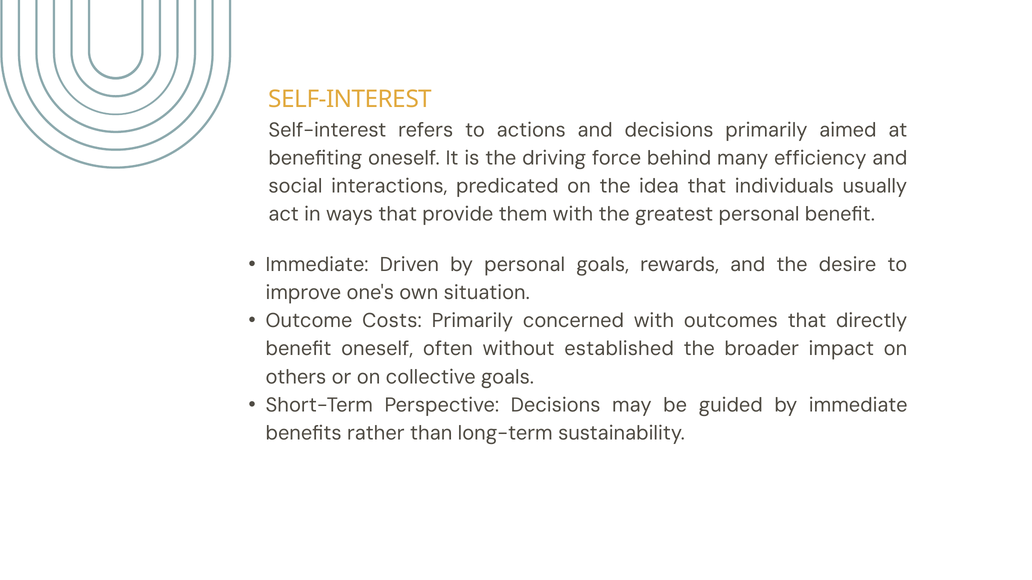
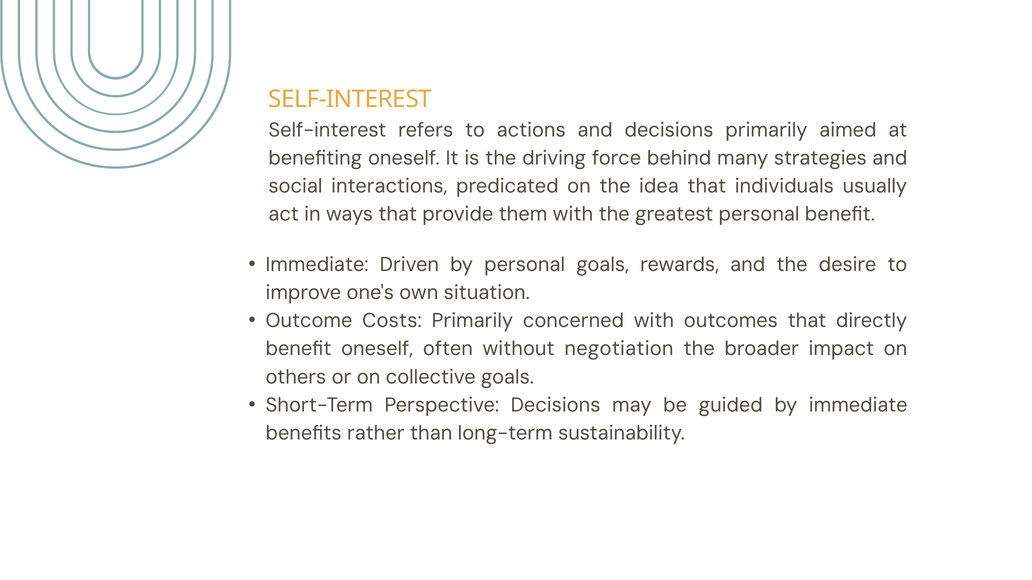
efficiency: efficiency -> strategies
established: established -> negotiation
